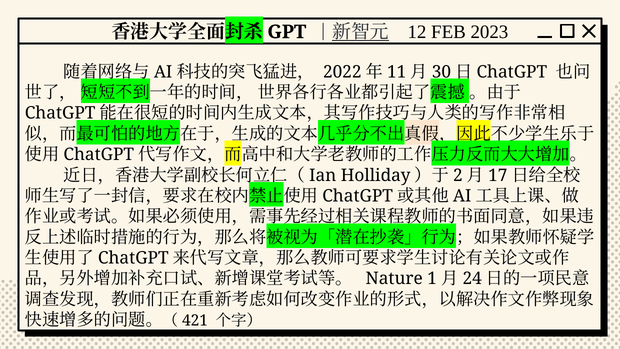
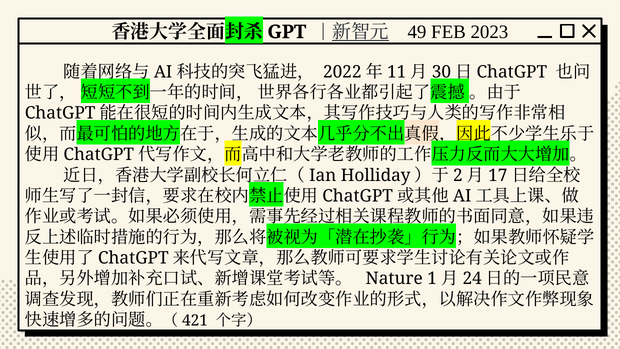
12: 12 -> 49
